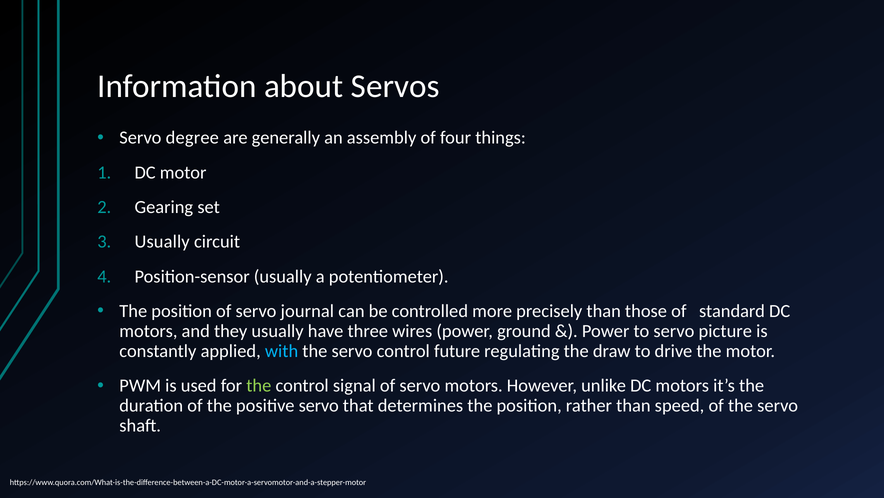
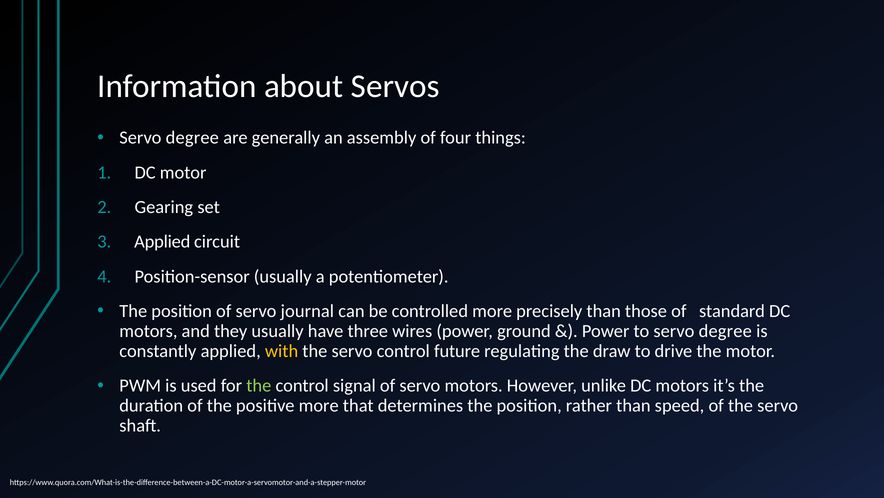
Usually at (162, 242): Usually -> Applied
to servo picture: picture -> degree
with colour: light blue -> yellow
positive servo: servo -> more
